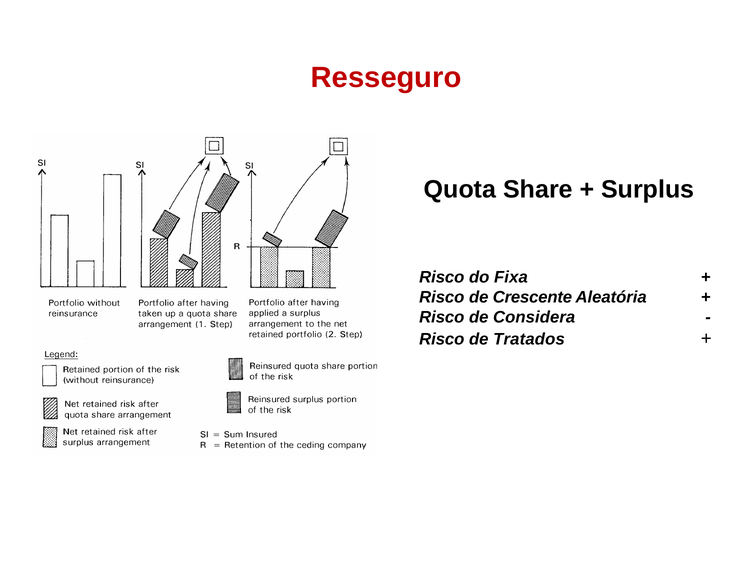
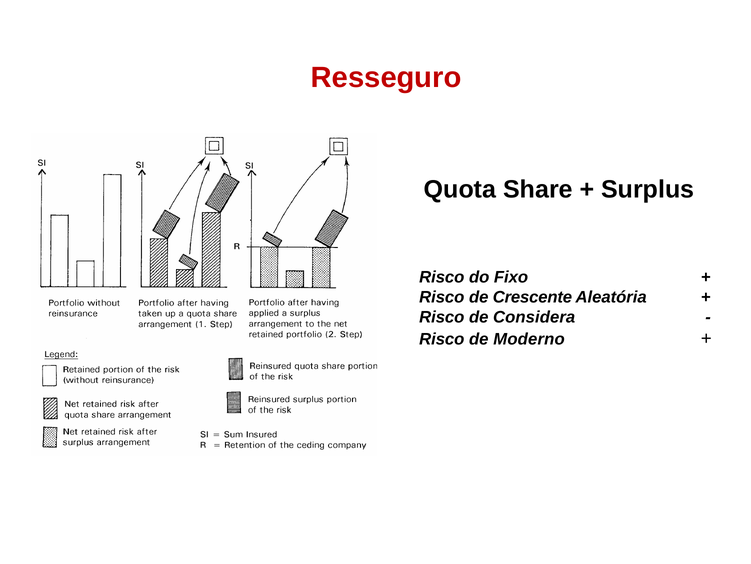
Fixa: Fixa -> Fixo
Tratados: Tratados -> Moderno
